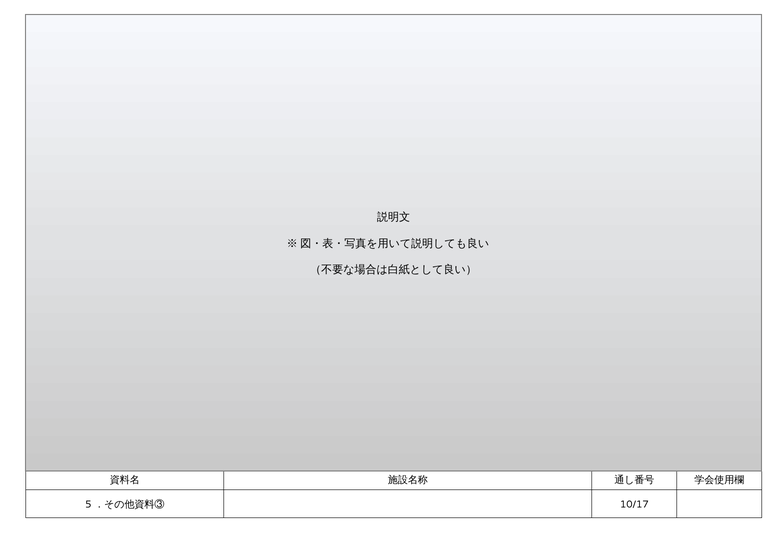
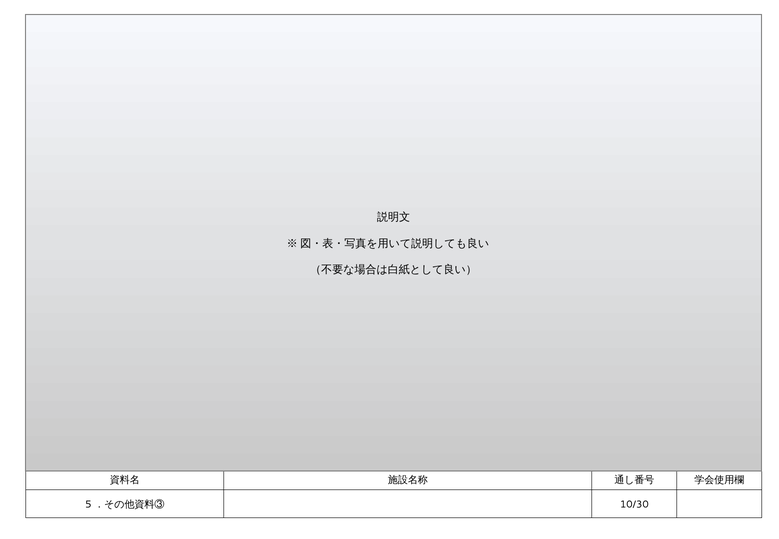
10/17: 10/17 -> 10/30
